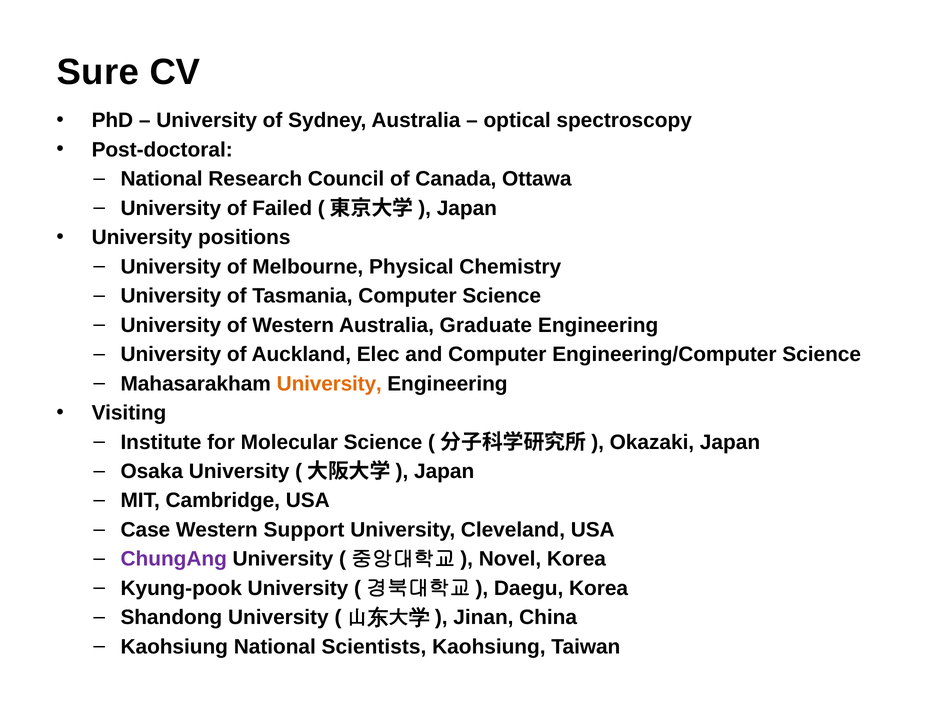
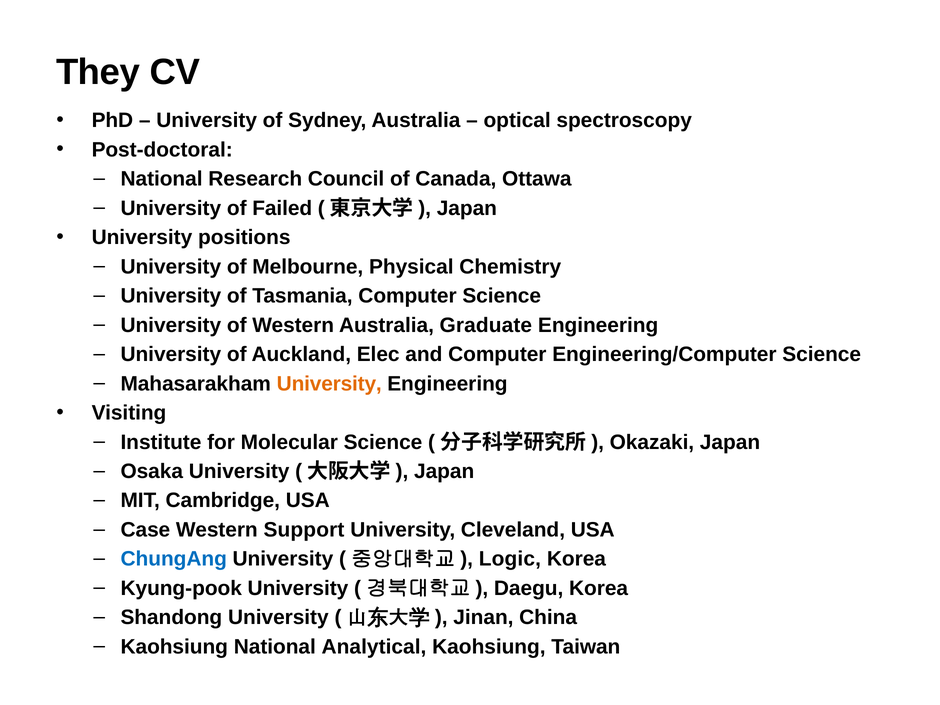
Sure: Sure -> They
ChungAng colour: purple -> blue
Novel: Novel -> Logic
Scientists: Scientists -> Analytical
